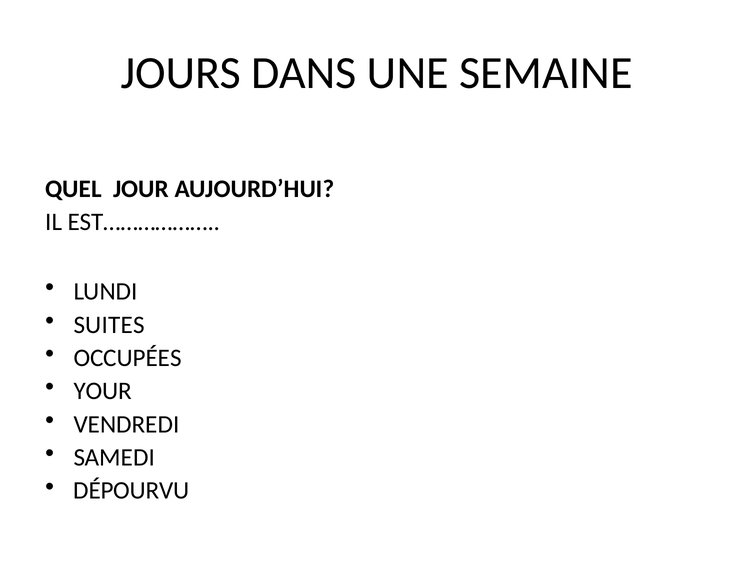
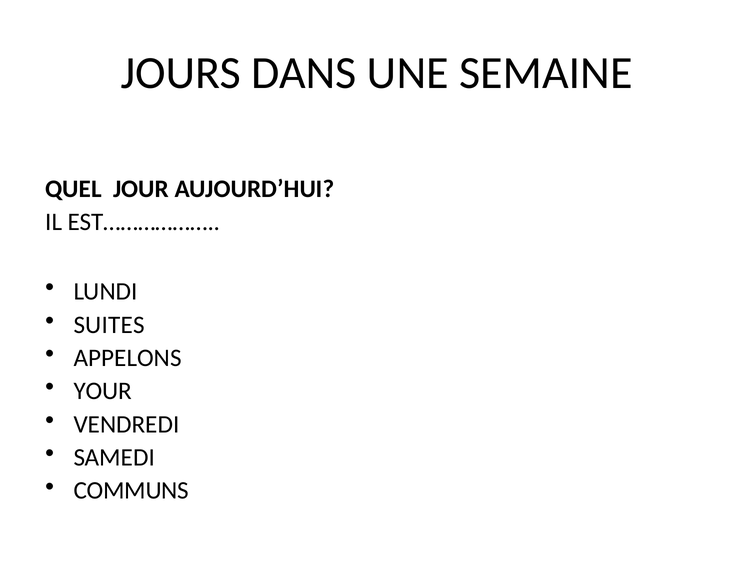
OCCUPÉES: OCCUPÉES -> APPELONS
DÉPOURVU: DÉPOURVU -> COMMUNS
